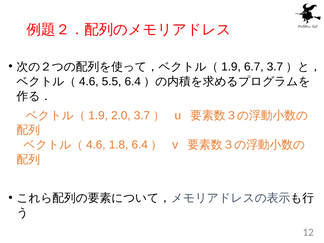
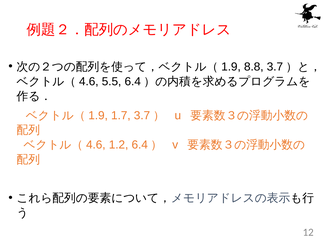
6.7: 6.7 -> 8.8
2.0: 2.0 -> 1.7
1.8: 1.8 -> 1.2
